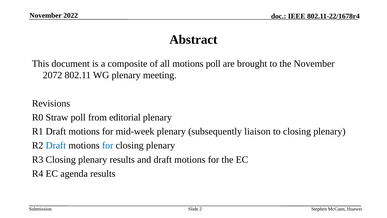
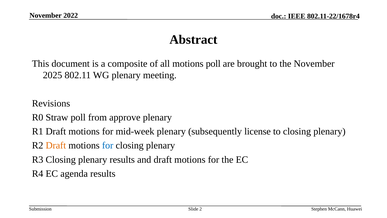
2072: 2072 -> 2025
editorial: editorial -> approve
liaison: liaison -> license
Draft at (56, 145) colour: blue -> orange
